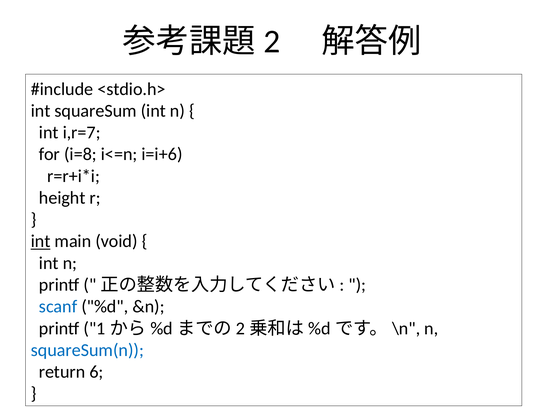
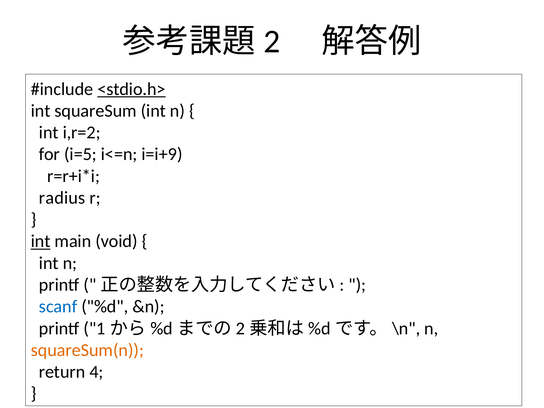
<stdio.h> underline: none -> present
i,r=7: i,r=7 -> i,r=2
i=8: i=8 -> i=5
i=i+6: i=i+6 -> i=i+9
height: height -> radius
squareSum(n colour: blue -> orange
6: 6 -> 4
